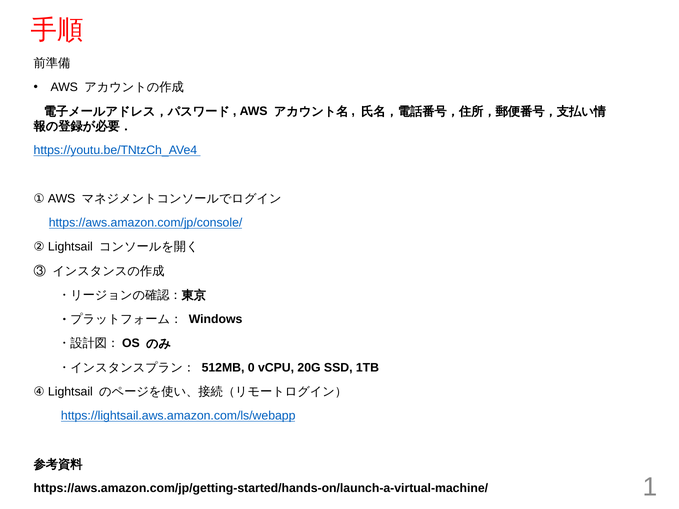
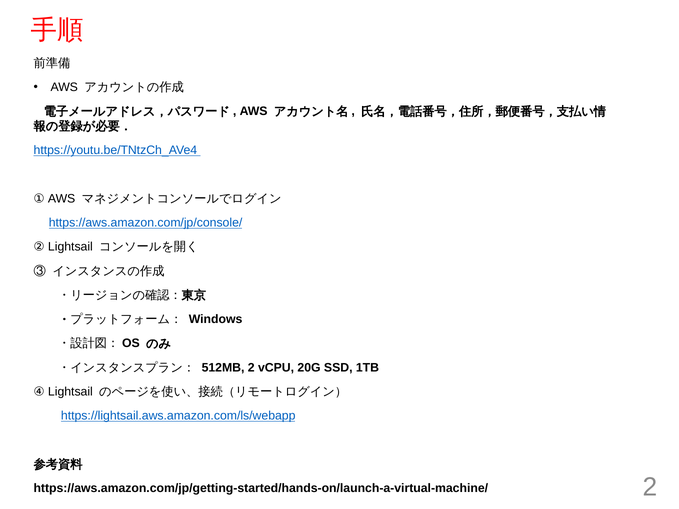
512MB 0: 0 -> 2
https://aws.amazon.com/jp/getting-started/hands-on/launch-a-virtual-machine/ 1: 1 -> 2
